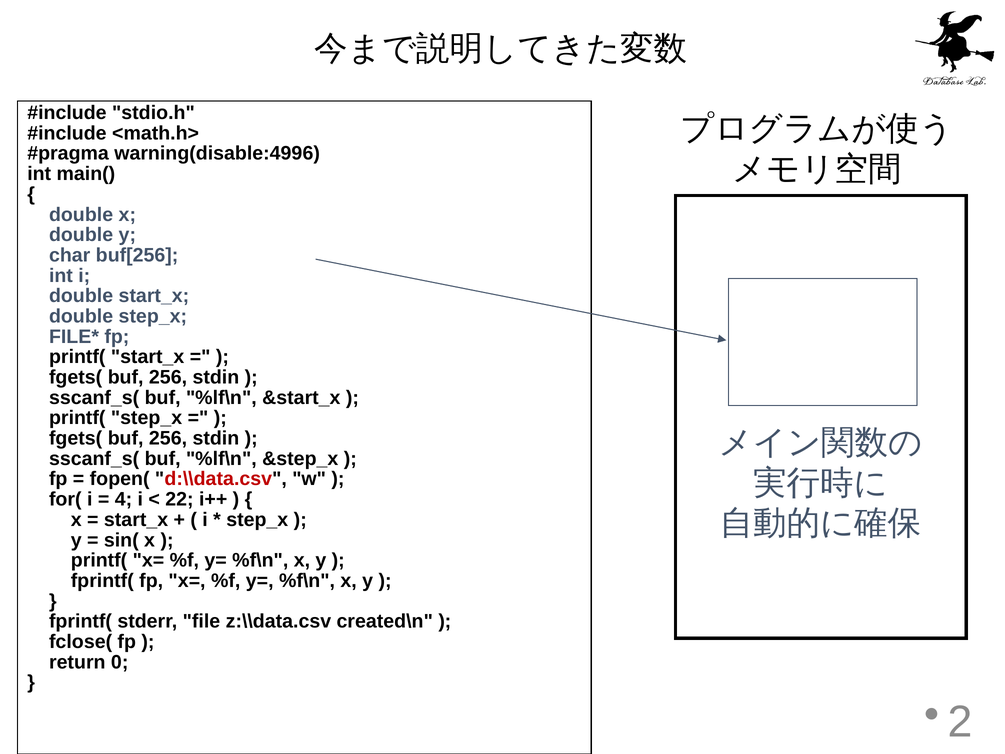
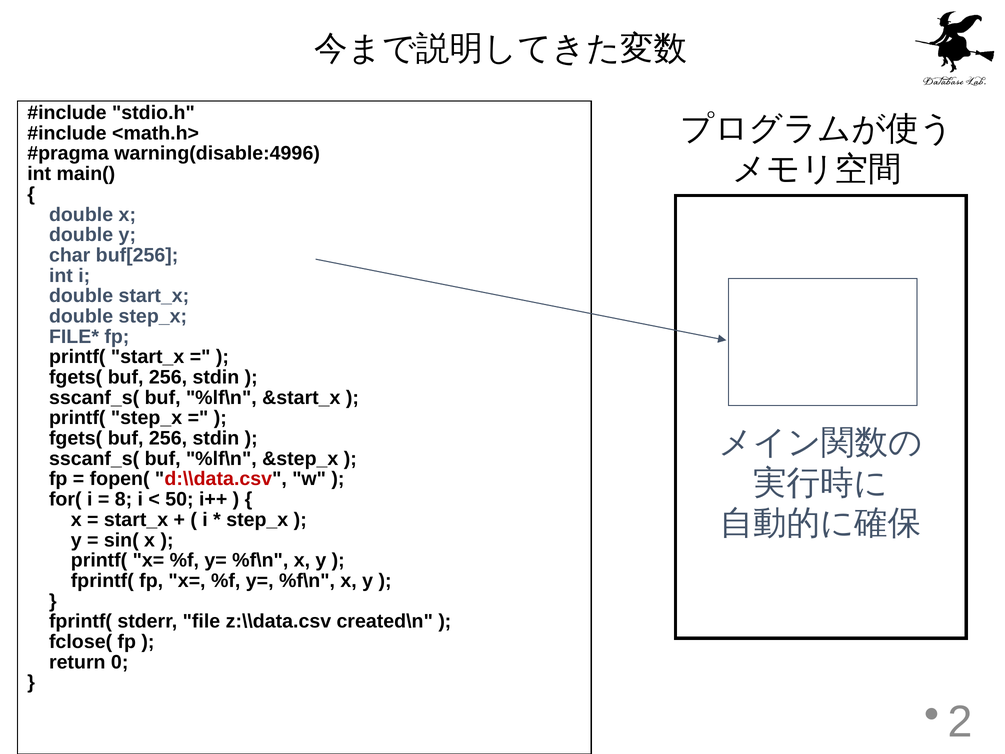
4: 4 -> 8
22: 22 -> 50
